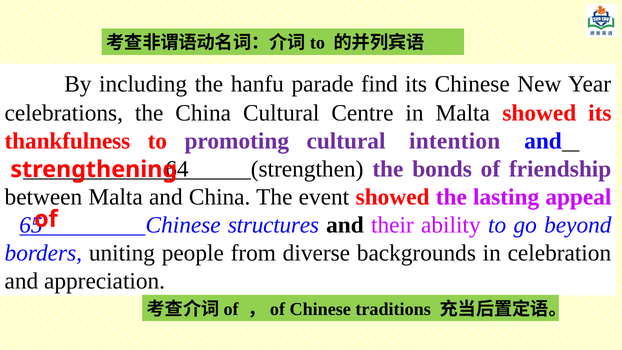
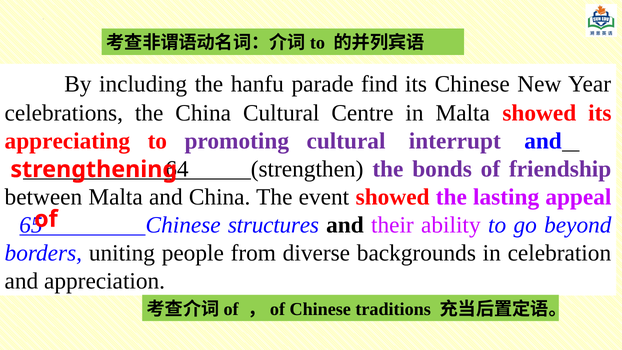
thankfulness: thankfulness -> appreciating
intention: intention -> interrupt
